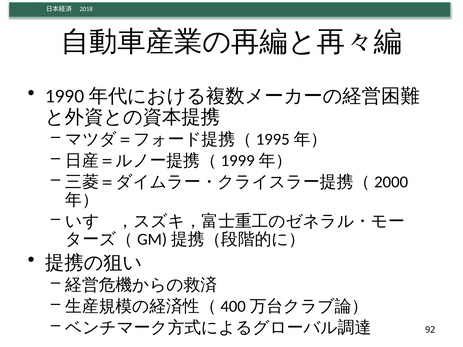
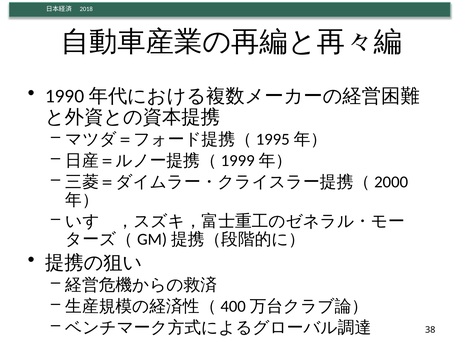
92: 92 -> 38
